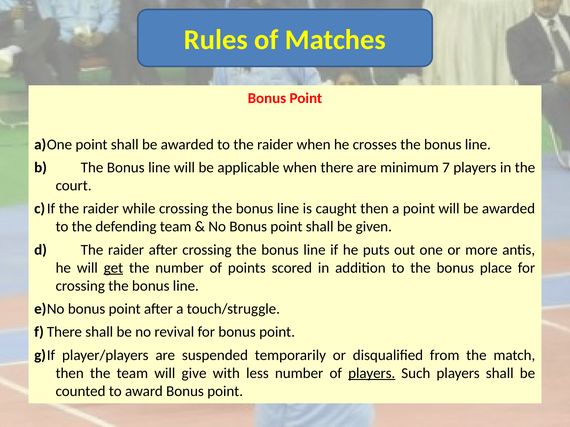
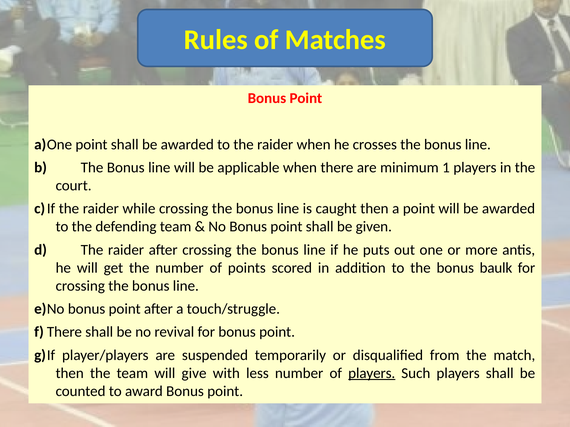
7: 7 -> 1
get underline: present -> none
place: place -> baulk
